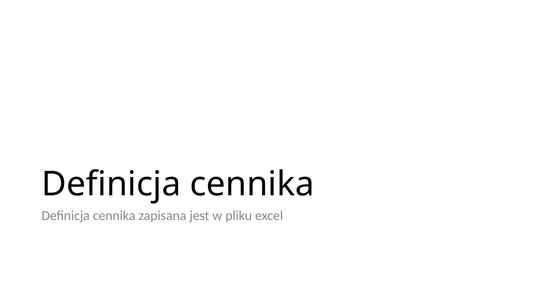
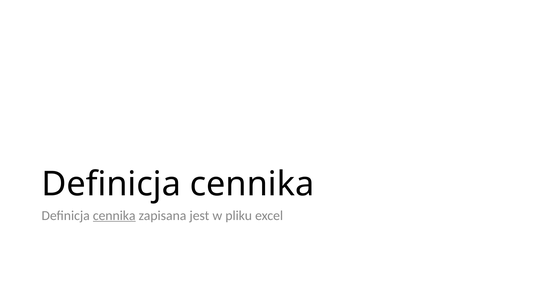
cennika at (114, 216) underline: none -> present
